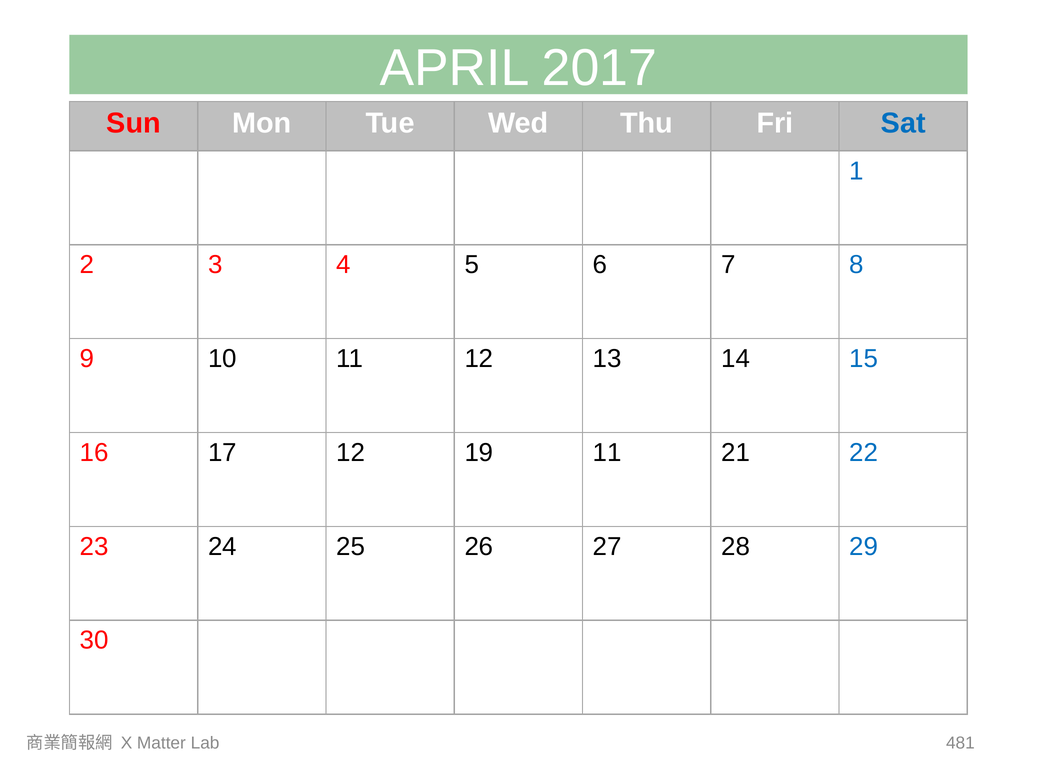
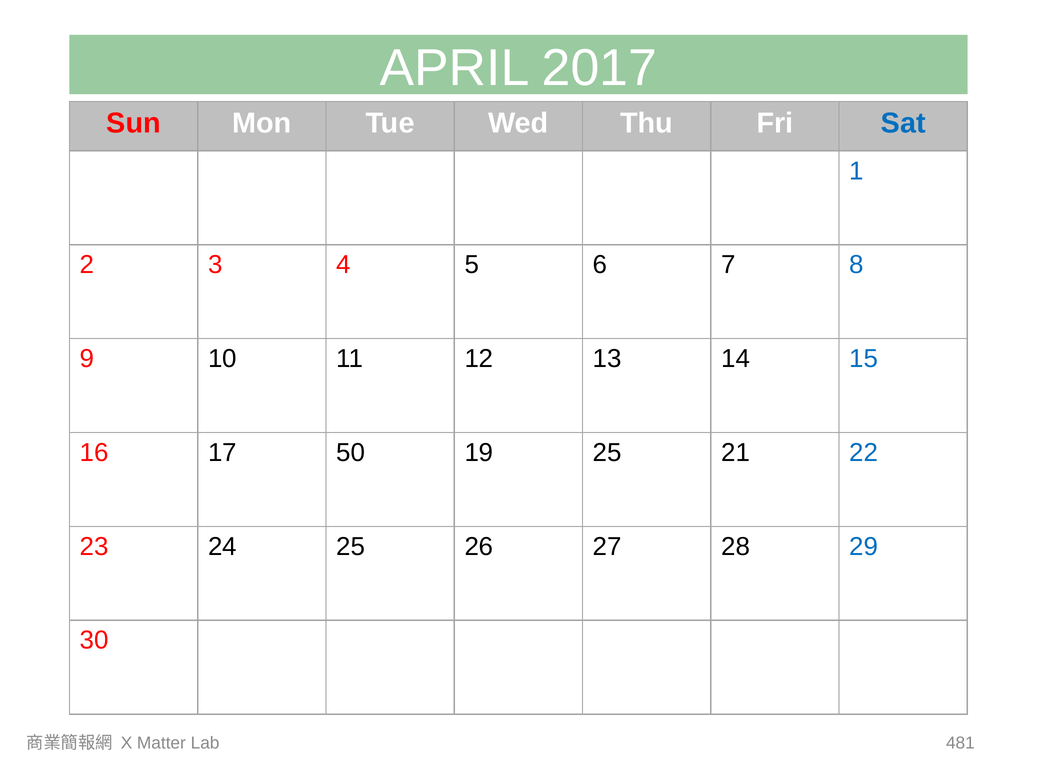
17 12: 12 -> 50
19 11: 11 -> 25
